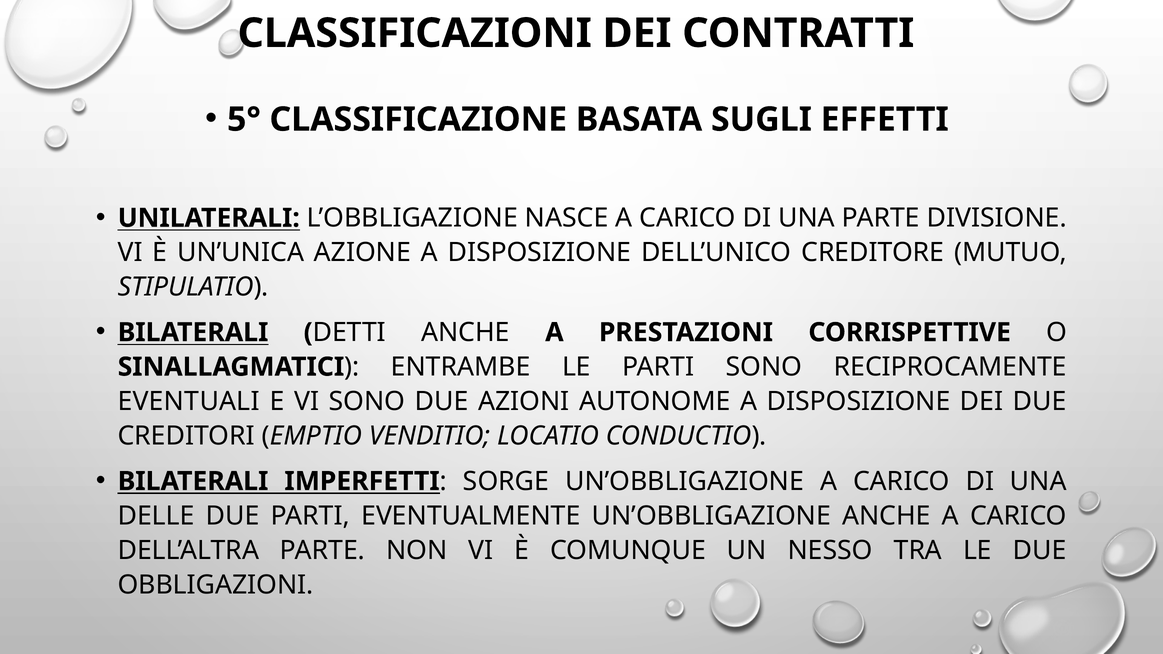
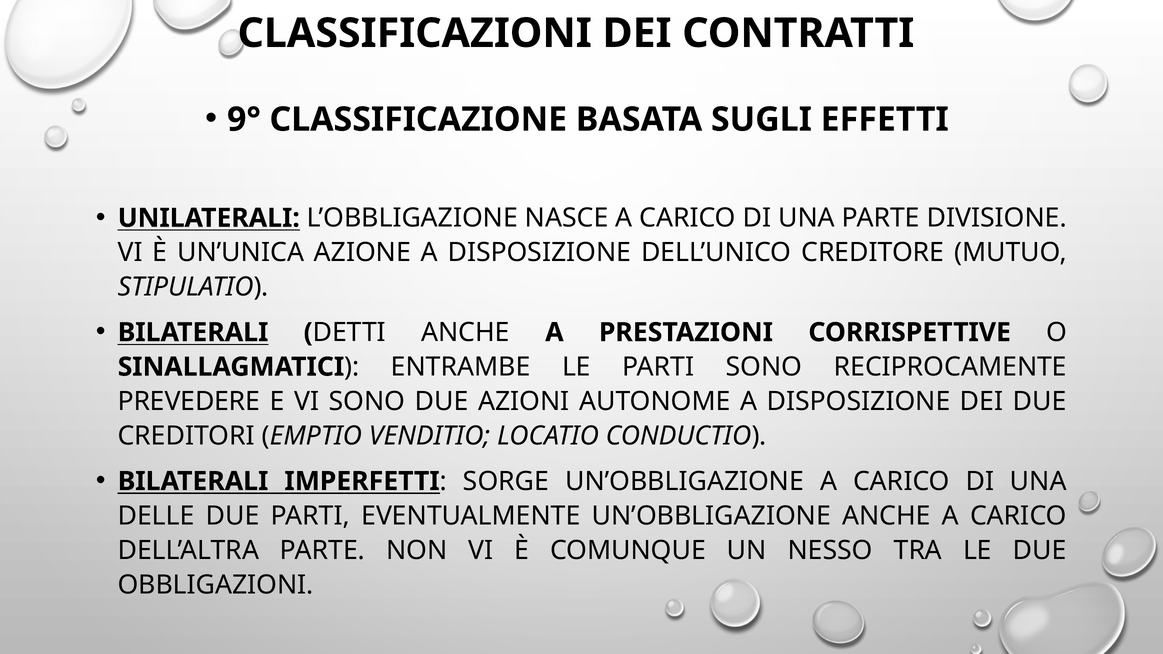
5°: 5° -> 9°
EVENTUALI: EVENTUALI -> PREVEDERE
